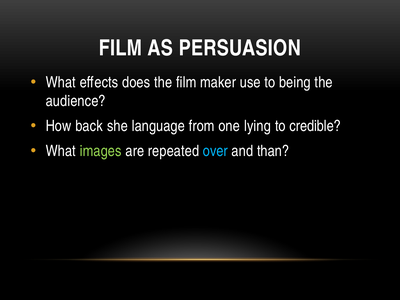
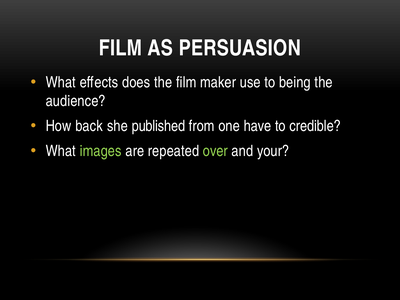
language: language -> published
lying: lying -> have
over colour: light blue -> light green
than: than -> your
